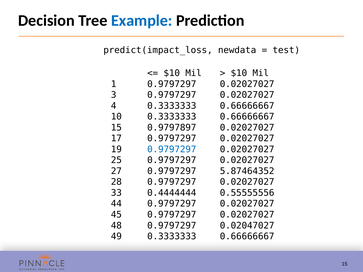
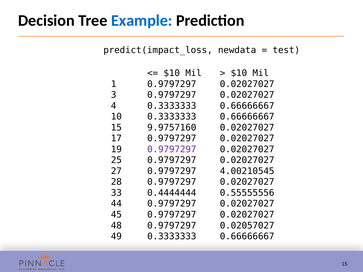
0.9797897: 0.9797897 -> 9.9757160
0.9797297 at (172, 149) colour: blue -> purple
5.87464352: 5.87464352 -> 4.00210545
0.02047027: 0.02047027 -> 0.02057027
